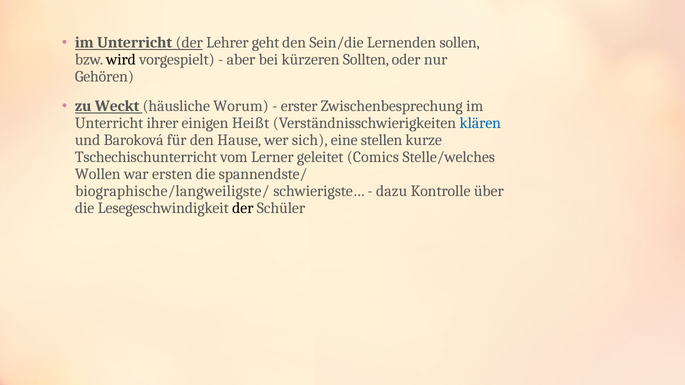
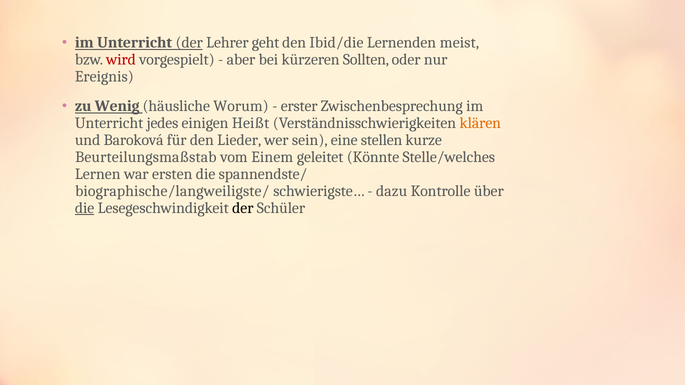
Sein/die: Sein/die -> Ibid/die
sollen: sollen -> meist
wird colour: black -> red
Gehören: Gehören -> Ereignis
Weckt: Weckt -> Wenig
ihrer: ihrer -> jedes
klären colour: blue -> orange
Hause: Hause -> Lieder
sich: sich -> sein
Tschechischunterricht: Tschechischunterricht -> Beurteilungsmaßstab
Lerner: Lerner -> Einem
Comics: Comics -> Könnte
Wollen: Wollen -> Lernen
die at (85, 208) underline: none -> present
